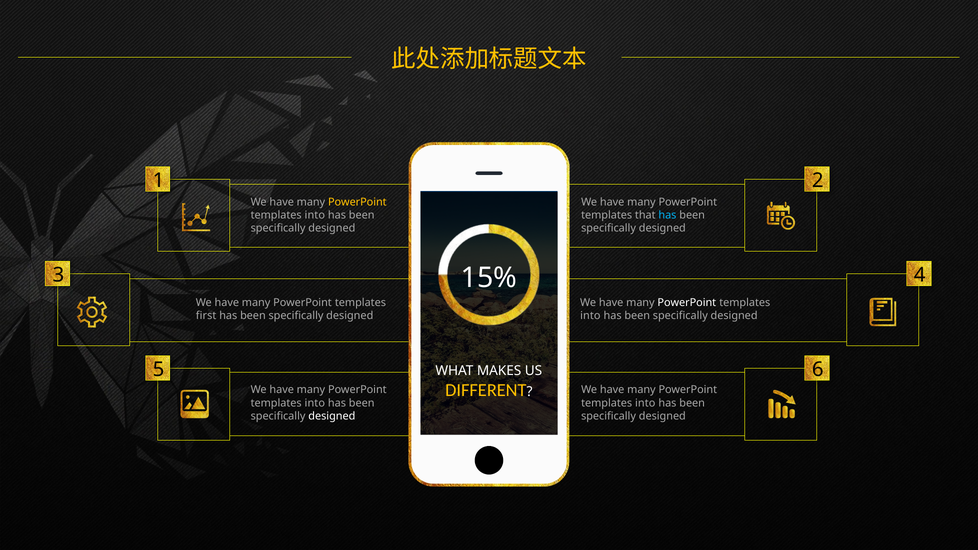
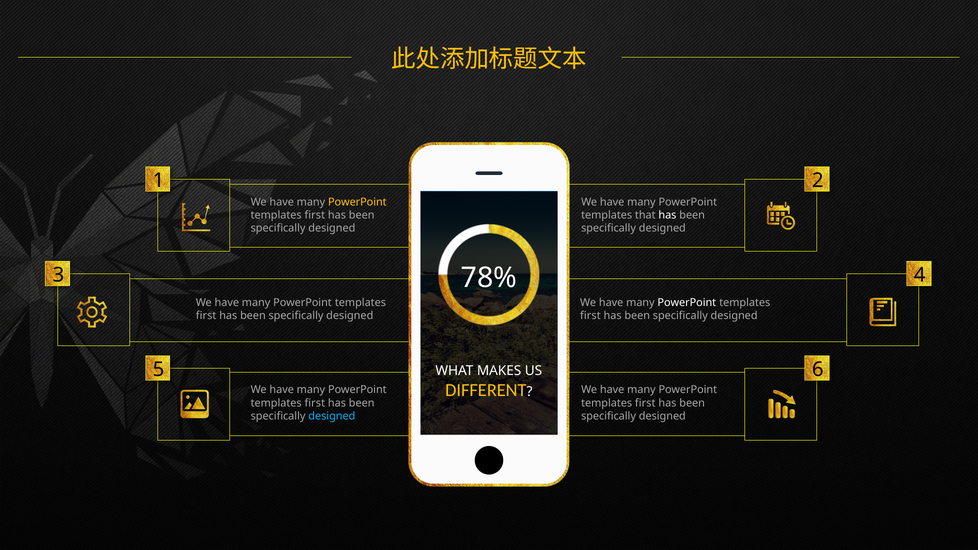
into at (315, 215): into -> first
has at (667, 215) colour: light blue -> white
15%: 15% -> 78%
into at (590, 316): into -> first
into at (315, 403): into -> first
into at (645, 403): into -> first
designed at (332, 416) colour: white -> light blue
